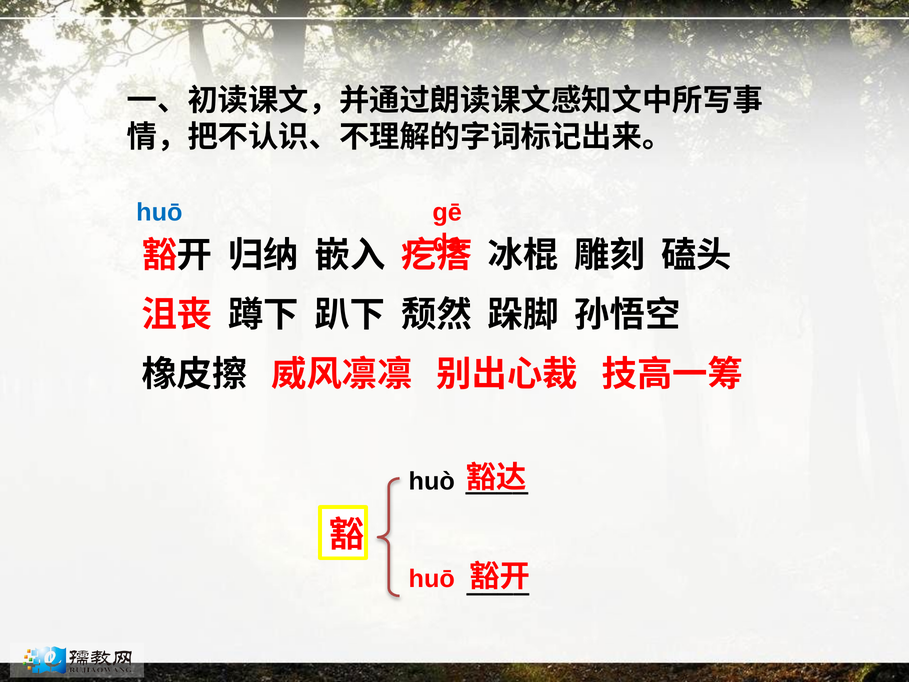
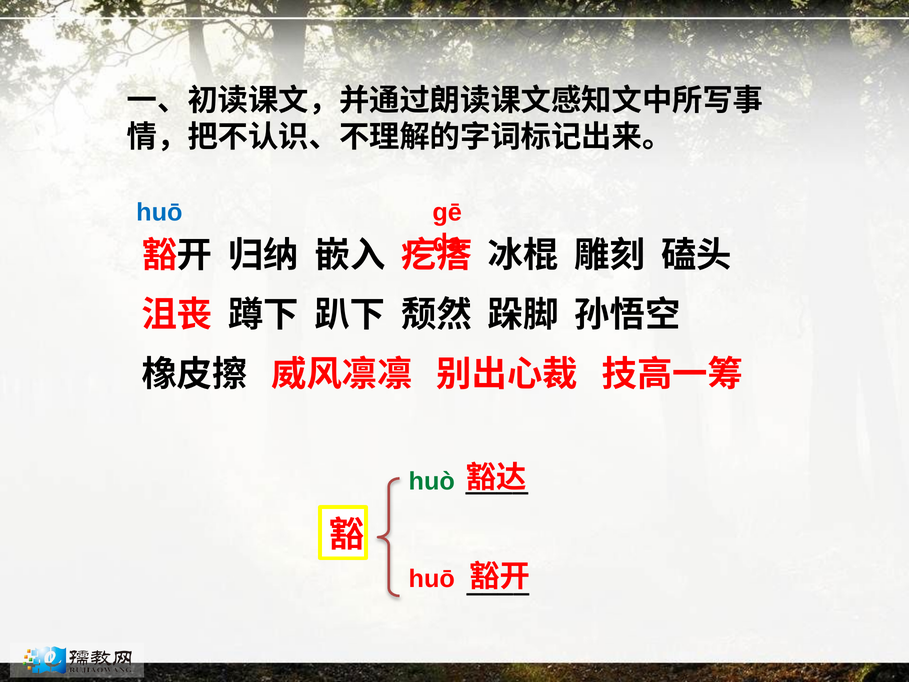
huò colour: black -> green
